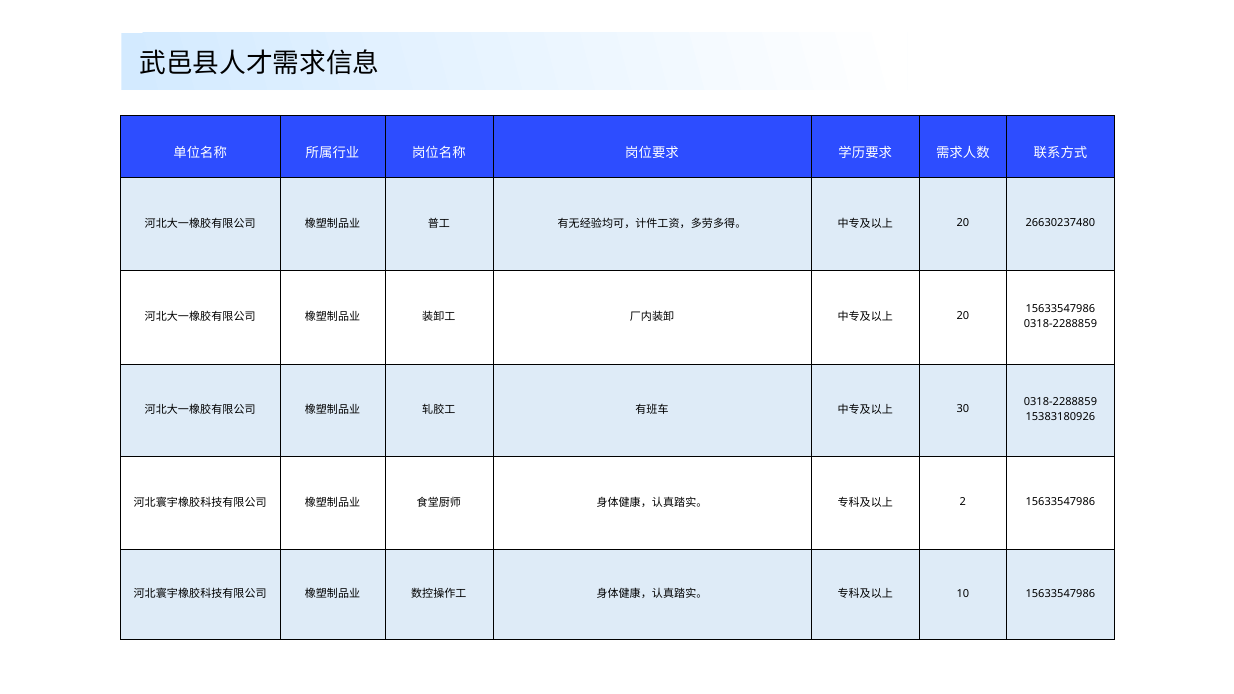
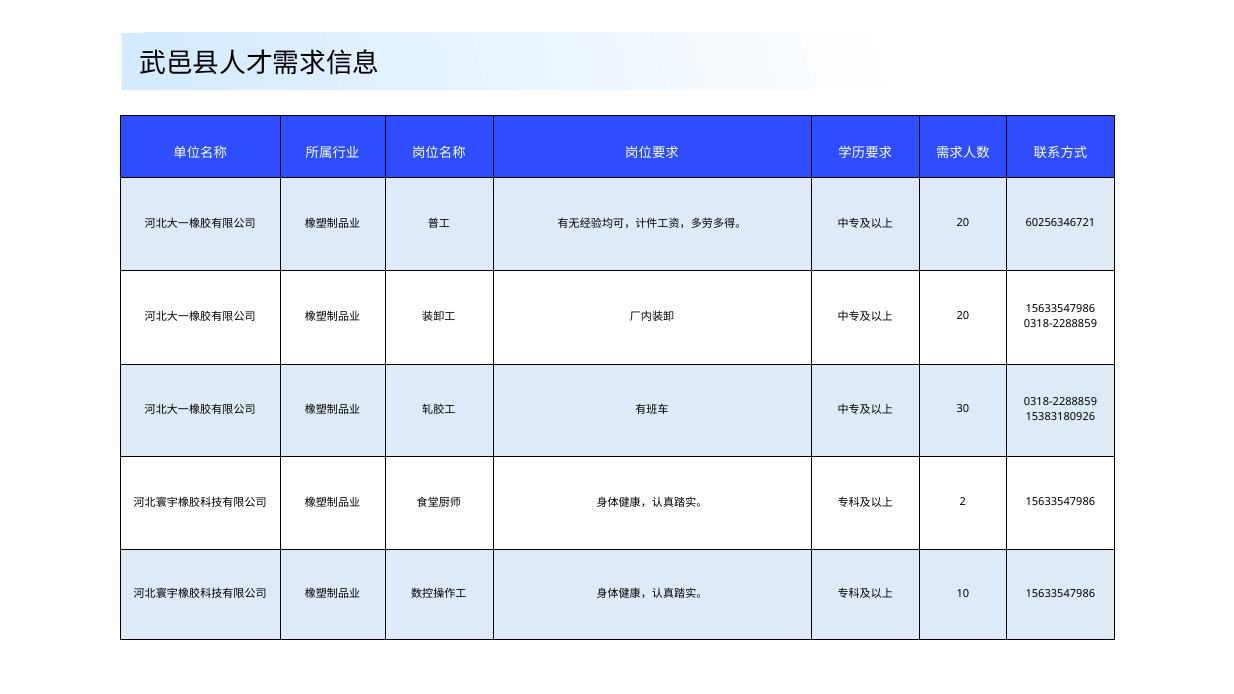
26630237480: 26630237480 -> 60256346721
